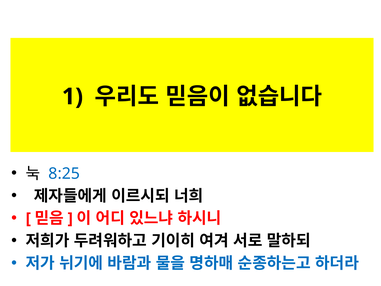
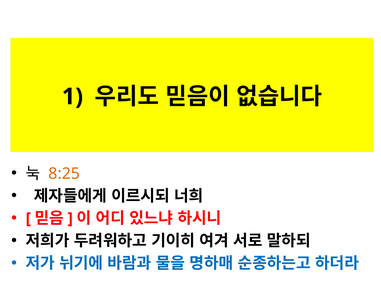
8:25 colour: blue -> orange
